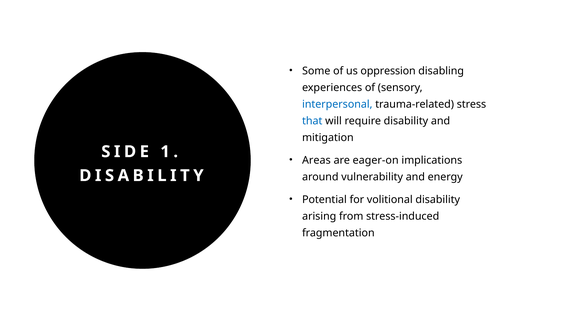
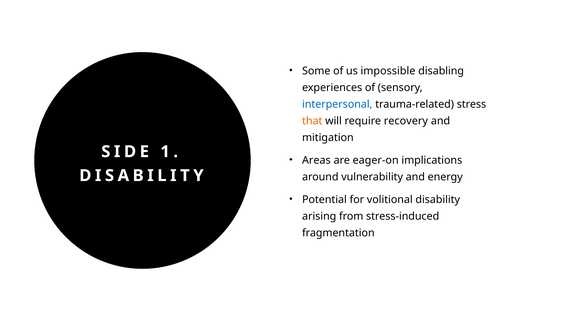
oppression: oppression -> impossible
that colour: blue -> orange
require disability: disability -> recovery
